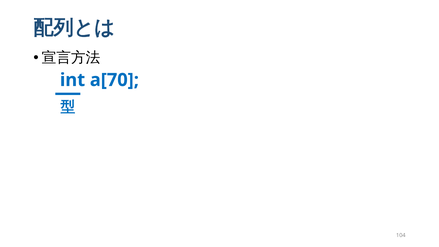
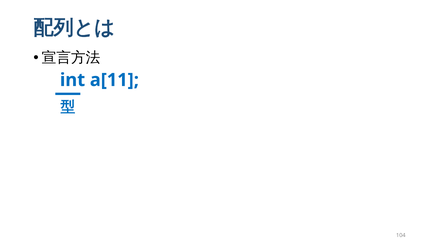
a[70: a[70 -> a[11
